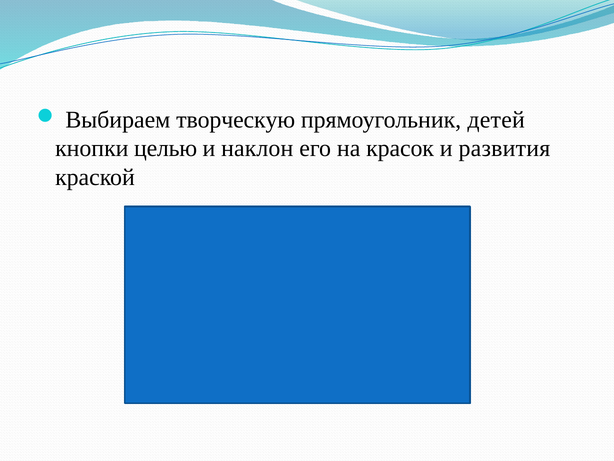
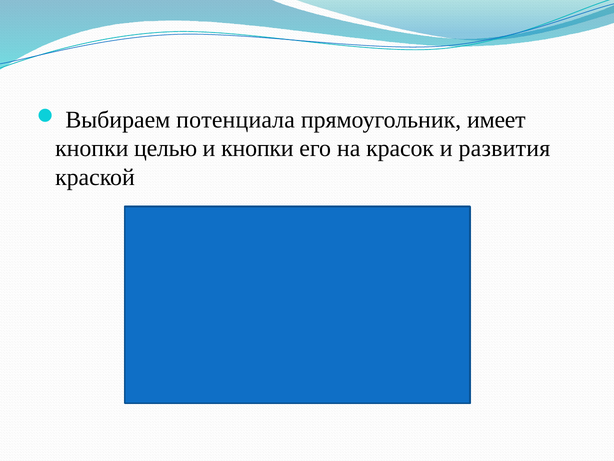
творческую: творческую -> потенциала
детей: детей -> имеет
и наклон: наклон -> кнопки
